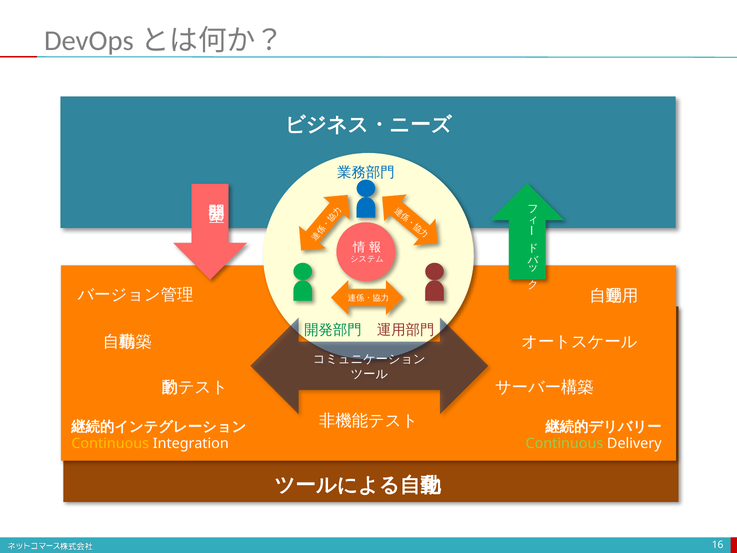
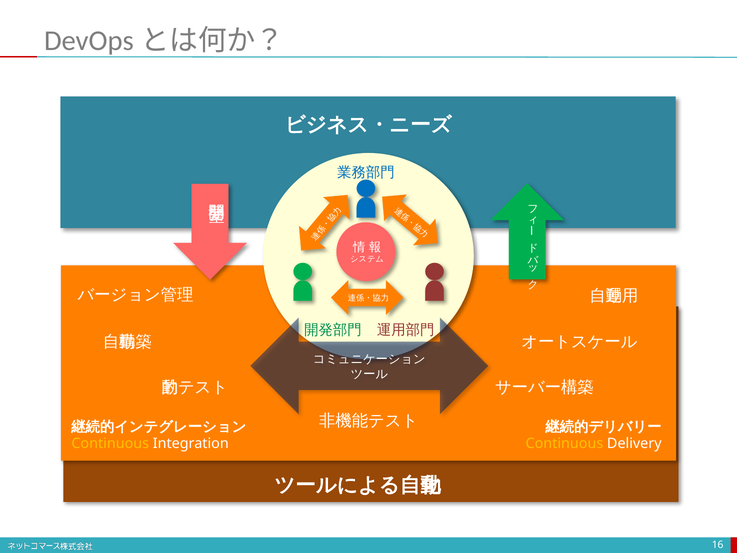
Continuous at (564, 444) colour: light green -> yellow
